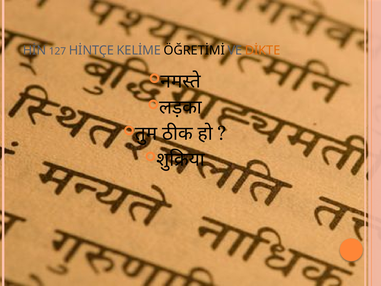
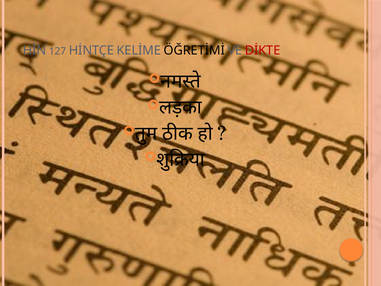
DİKTE colour: orange -> red
